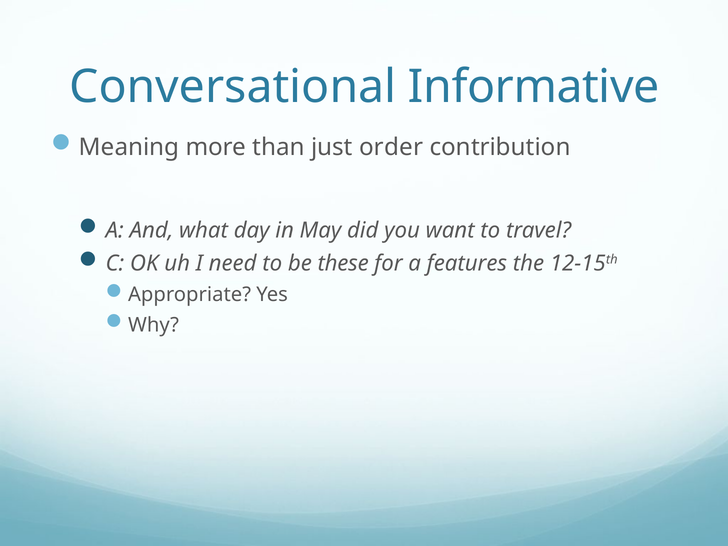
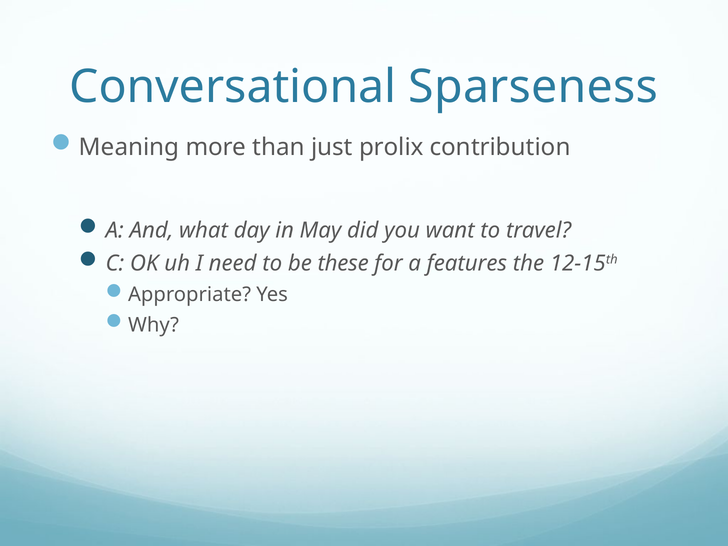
Informative: Informative -> Sparseness
order: order -> prolix
